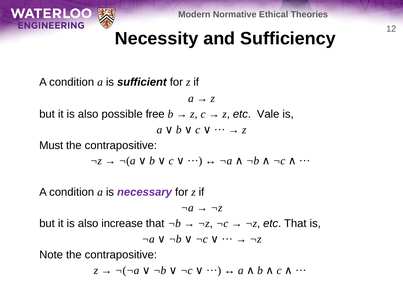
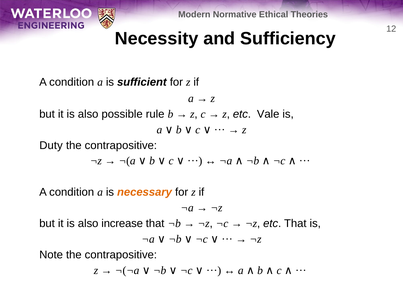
free: free -> rule
Must: Must -> Duty
necessary colour: purple -> orange
